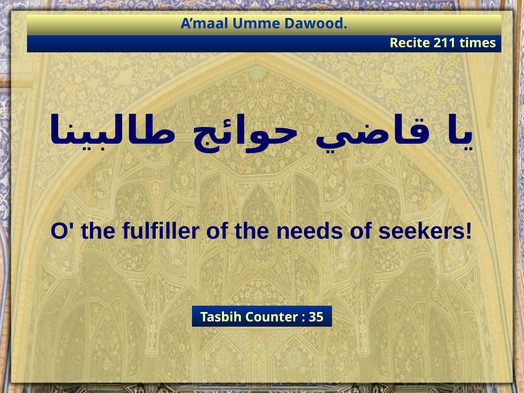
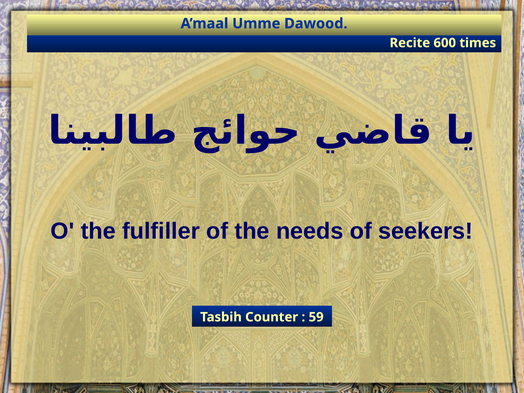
211: 211 -> 600
35: 35 -> 59
